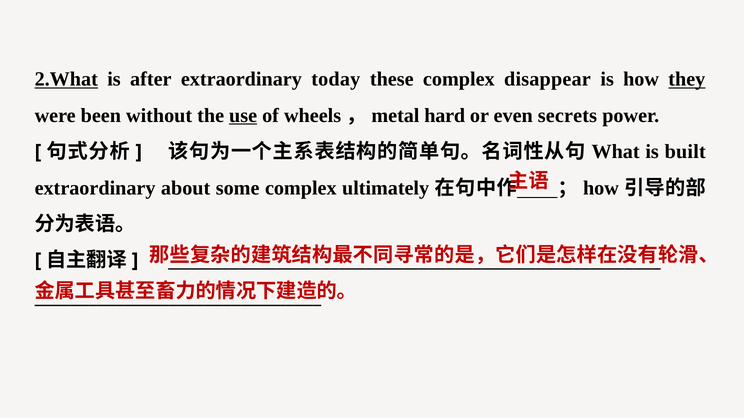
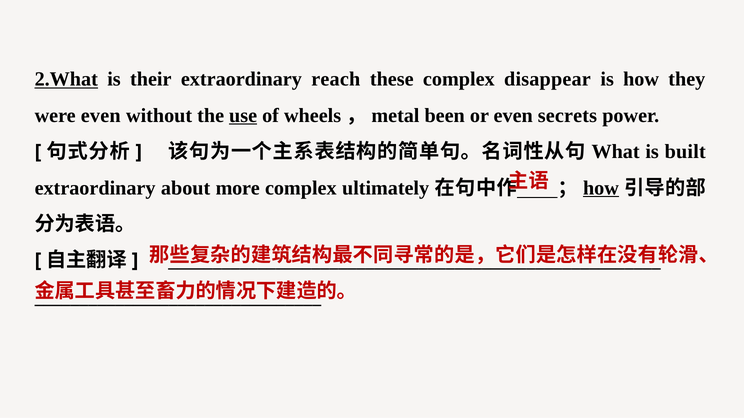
after: after -> their
today: today -> reach
they underline: present -> none
were been: been -> even
hard: hard -> been
some: some -> more
how at (601, 188) underline: none -> present
